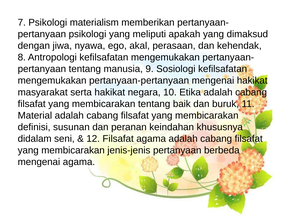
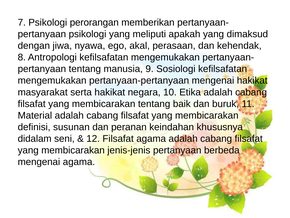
materialism: materialism -> perorangan
